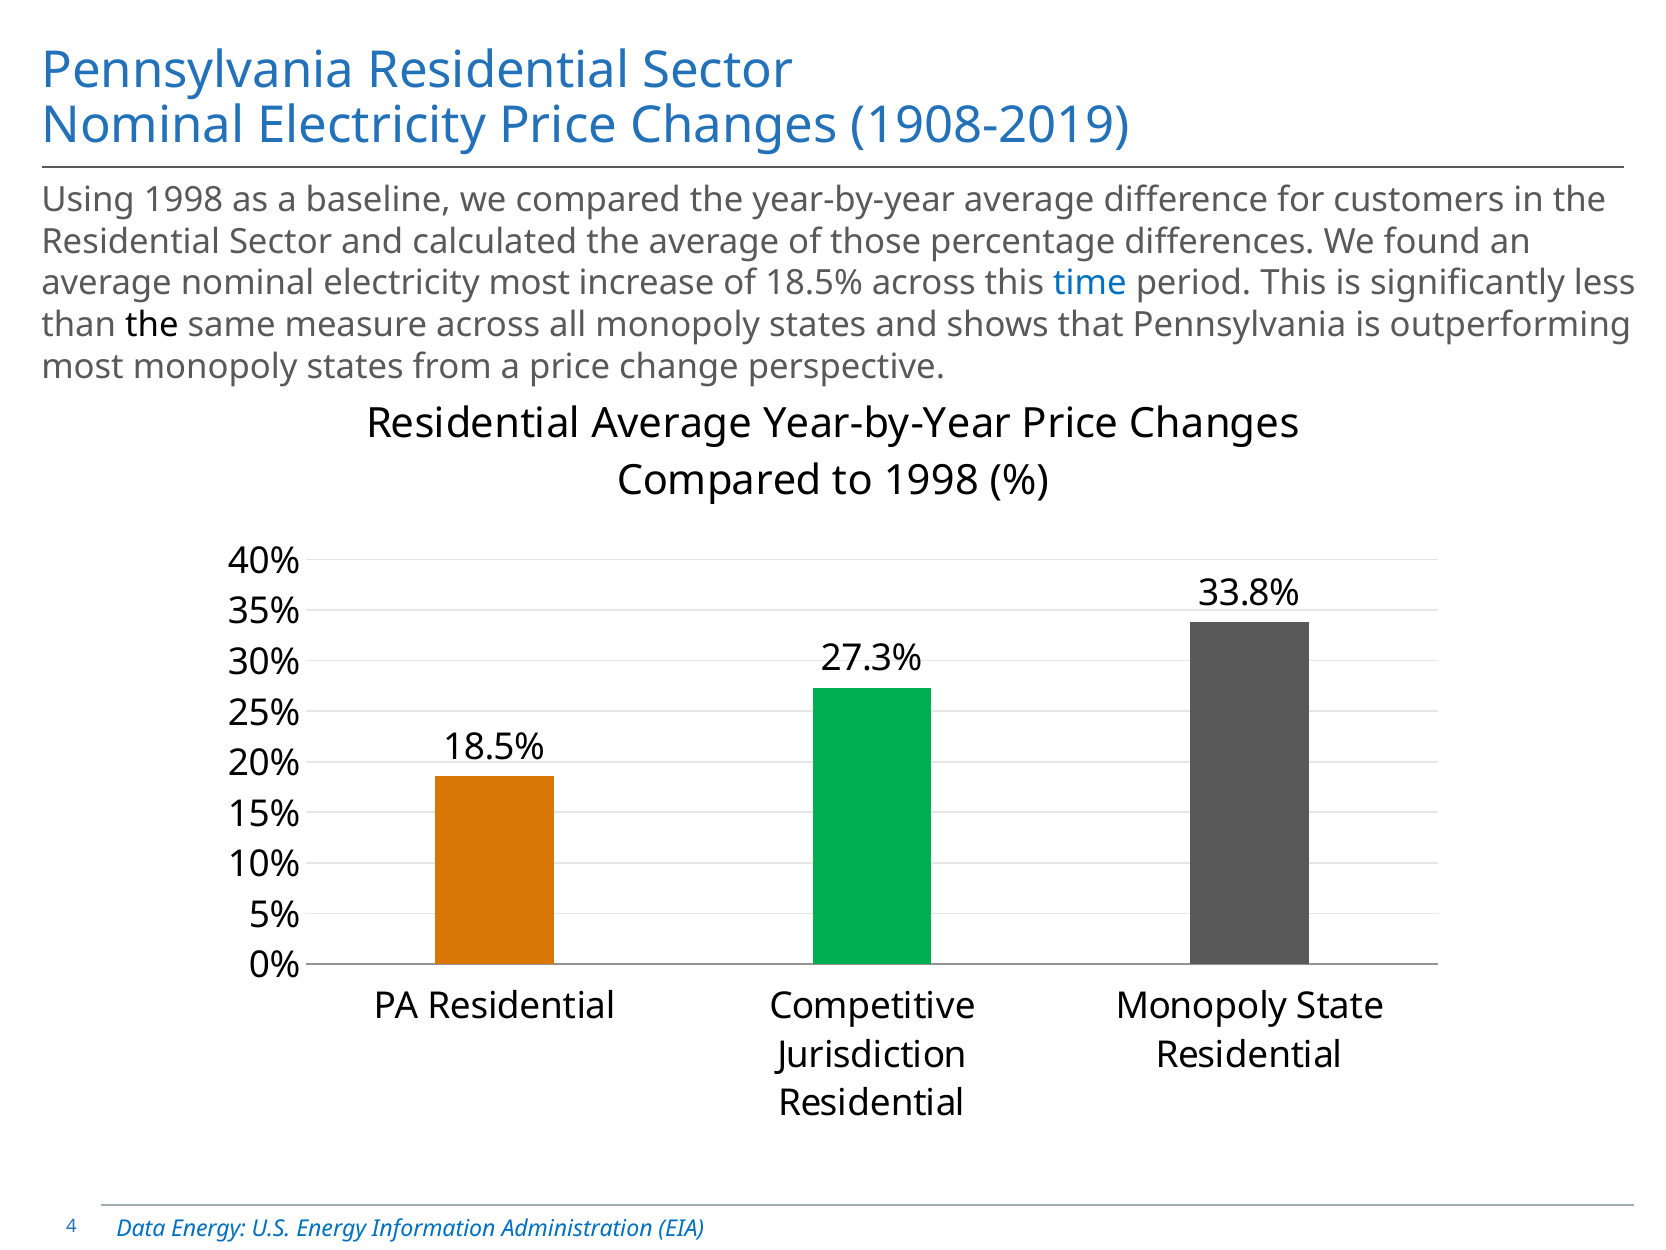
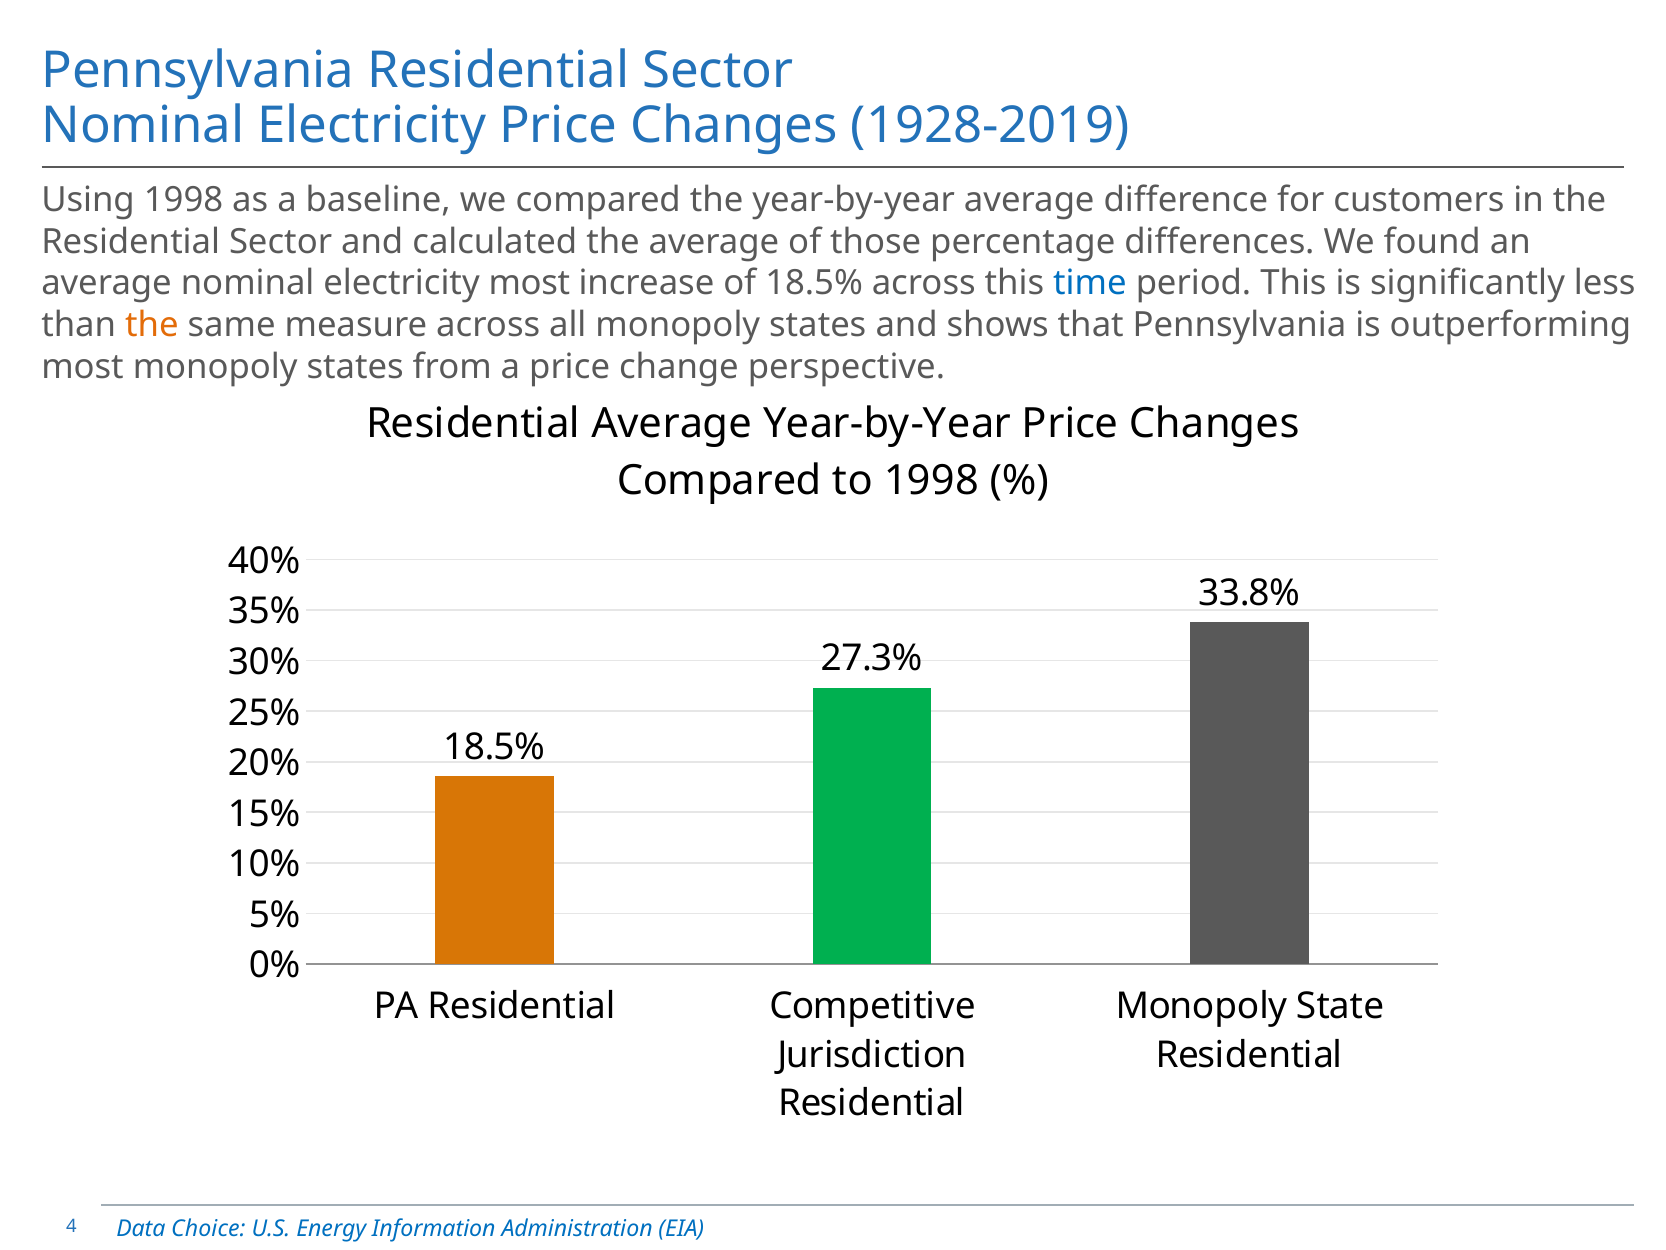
1908-2019: 1908-2019 -> 1928-2019
the at (152, 325) colour: black -> orange
Data Energy: Energy -> Choice
